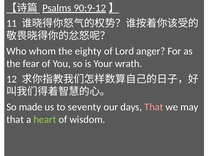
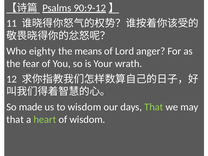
whom: whom -> eighty
eighty: eighty -> means
to seventy: seventy -> wisdom
That at (154, 107) colour: pink -> light green
